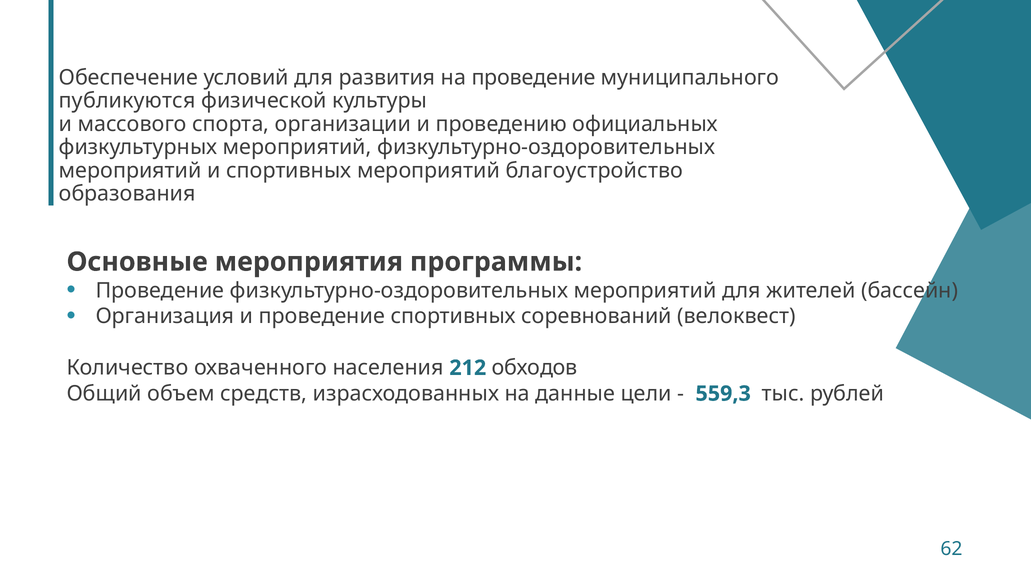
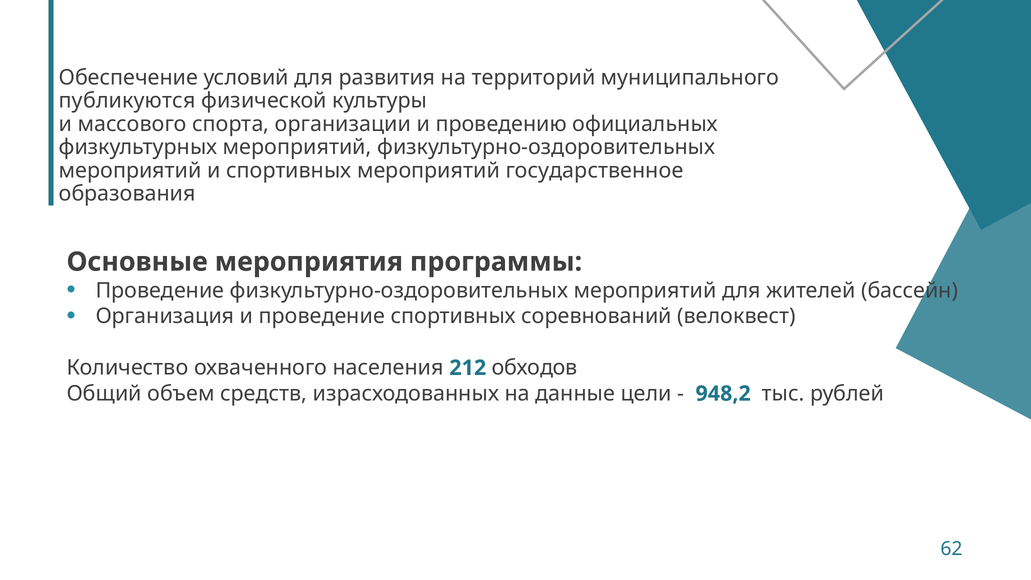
на проведение: проведение -> территорий
благоустройство: благоустройство -> государственное
559,3: 559,3 -> 948,2
